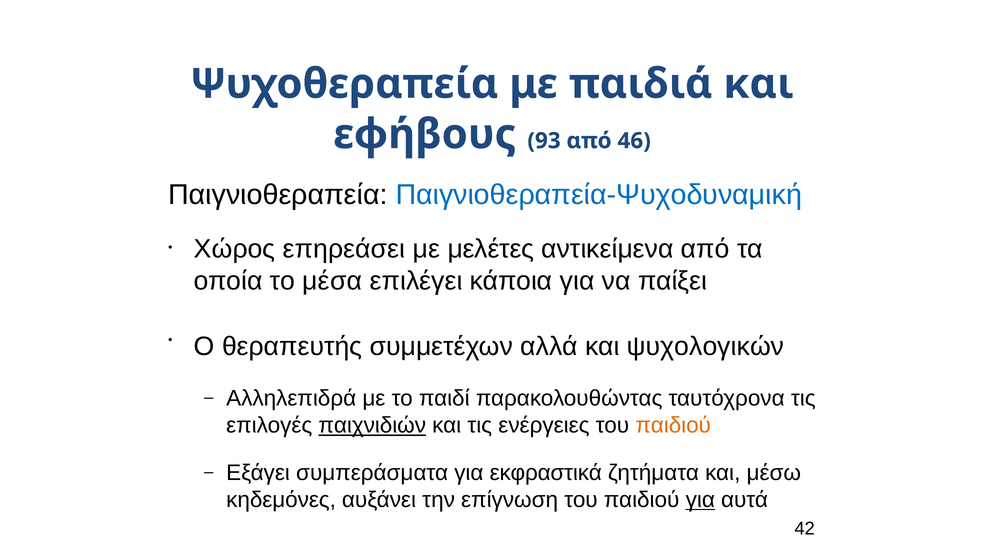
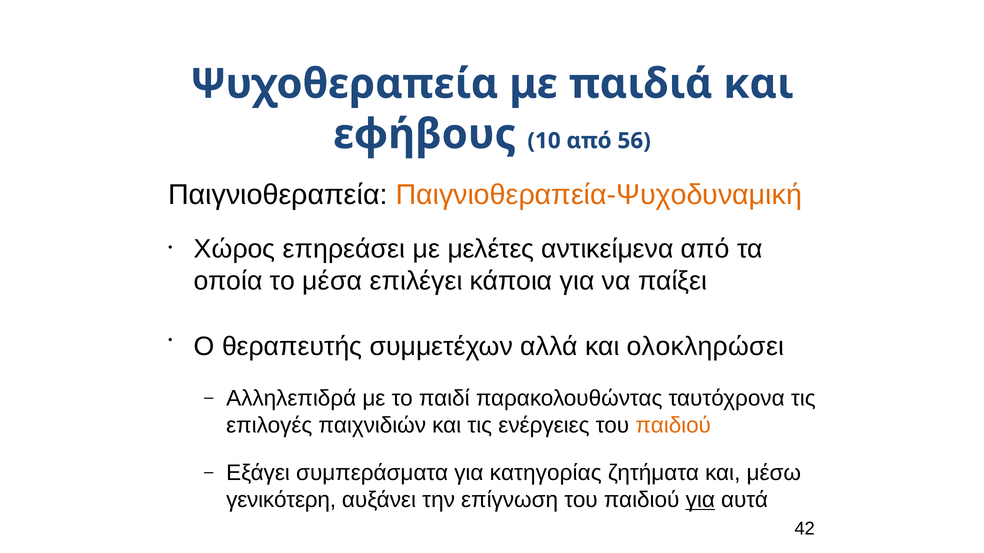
93: 93 -> 10
46: 46 -> 56
Παιγνιοθεραπεία-Ψυχοδυναμική colour: blue -> orange
ψυχολογικών: ψυχολογικών -> ολοκληρώσει
παιχνιδιών underline: present -> none
εκφραστικά: εκφραστικά -> κατηγορίας
κηδεμόνες: κηδεμόνες -> γενικότερη
